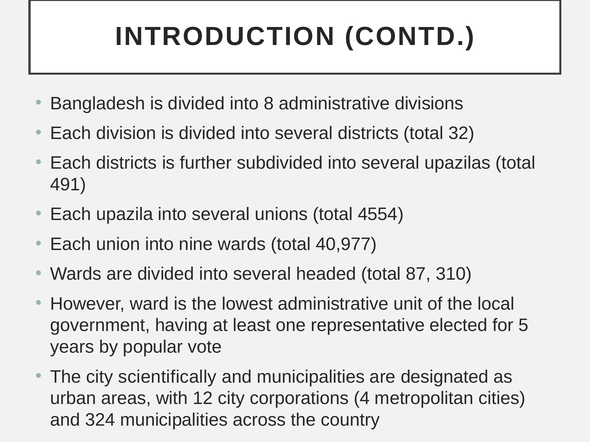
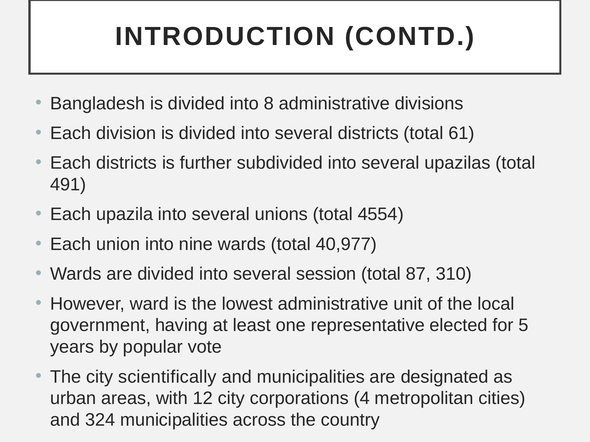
32: 32 -> 61
headed: headed -> session
